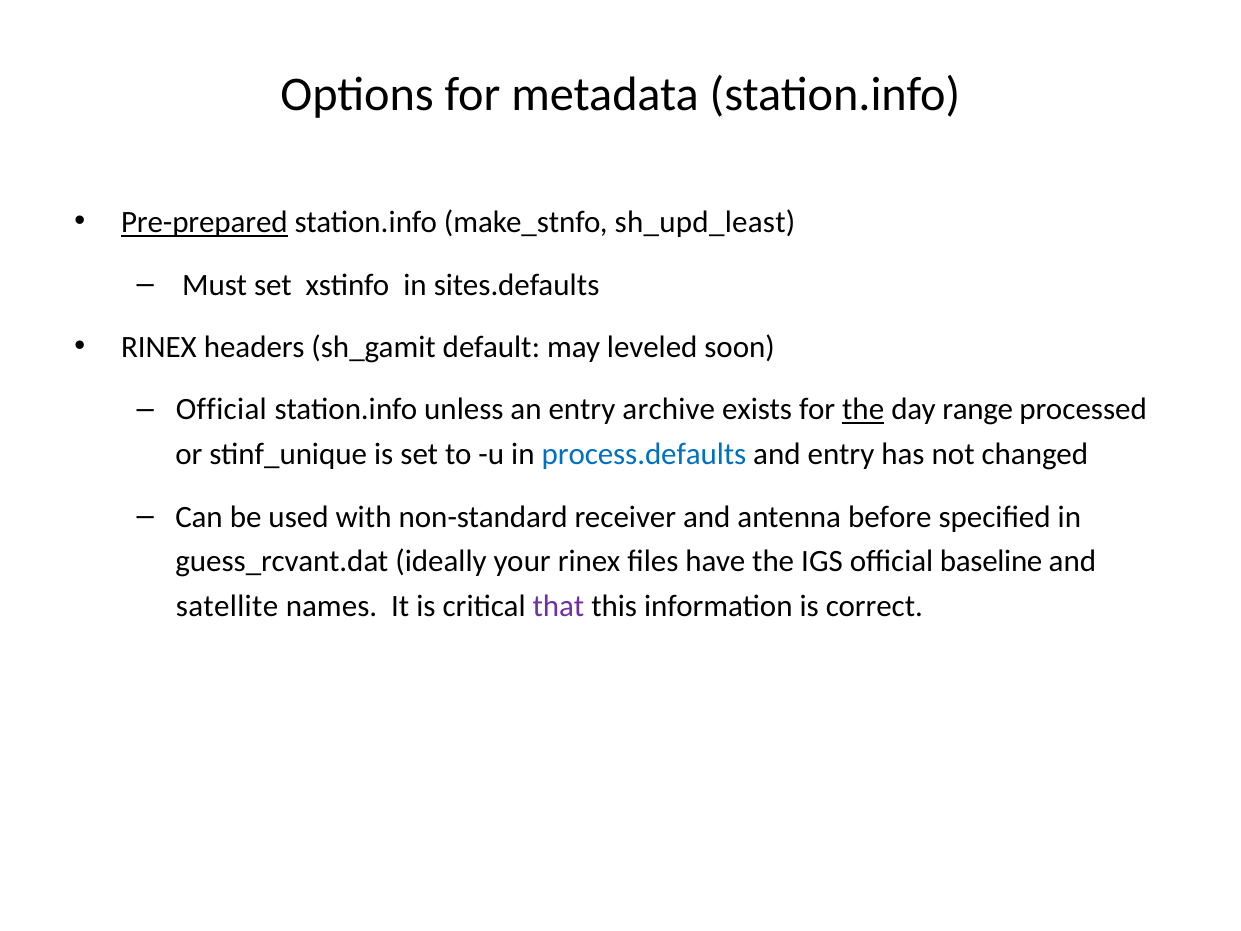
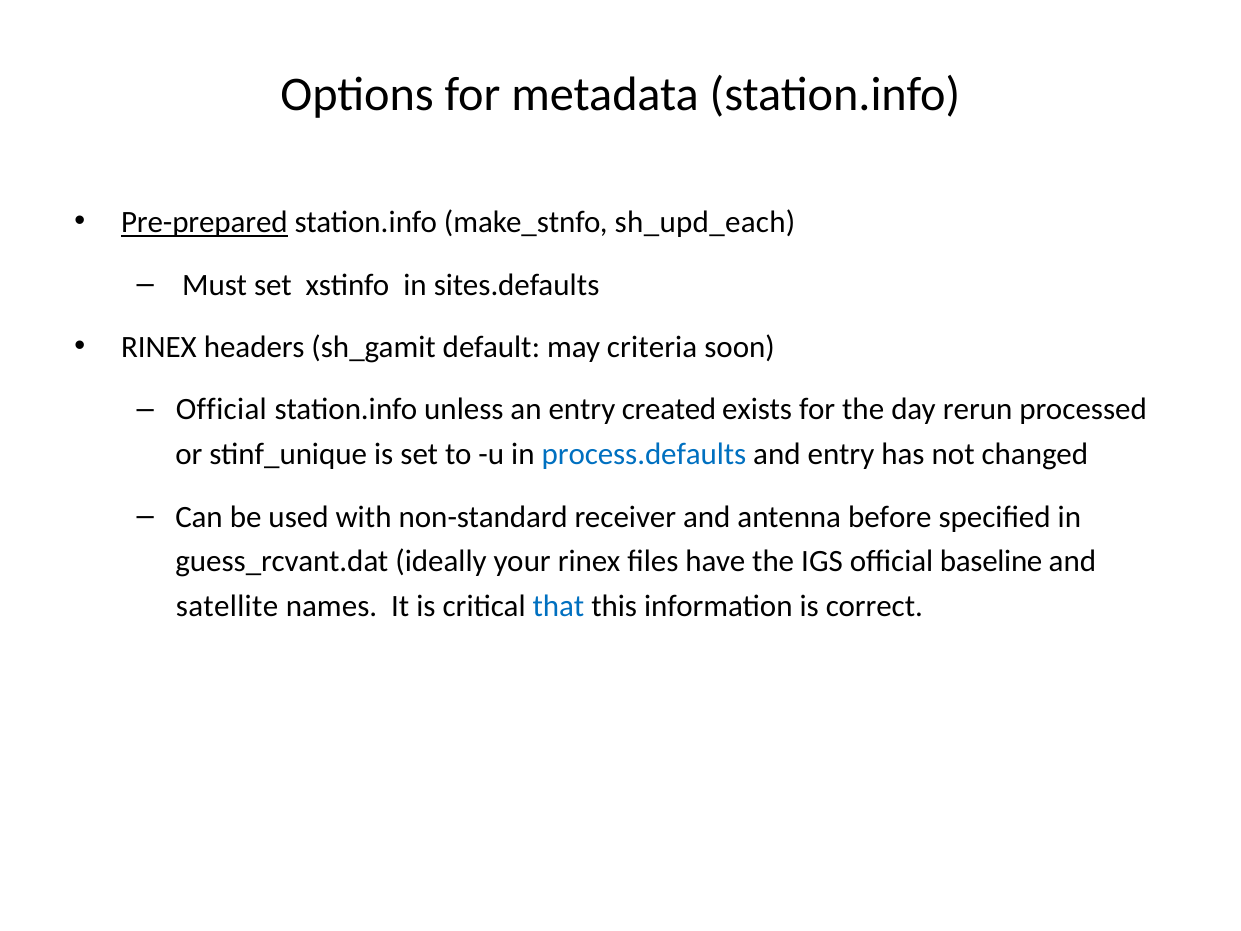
sh_upd_least: sh_upd_least -> sh_upd_each
leveled: leveled -> criteria
archive: archive -> created
the at (863, 410) underline: present -> none
range: range -> rerun
that colour: purple -> blue
